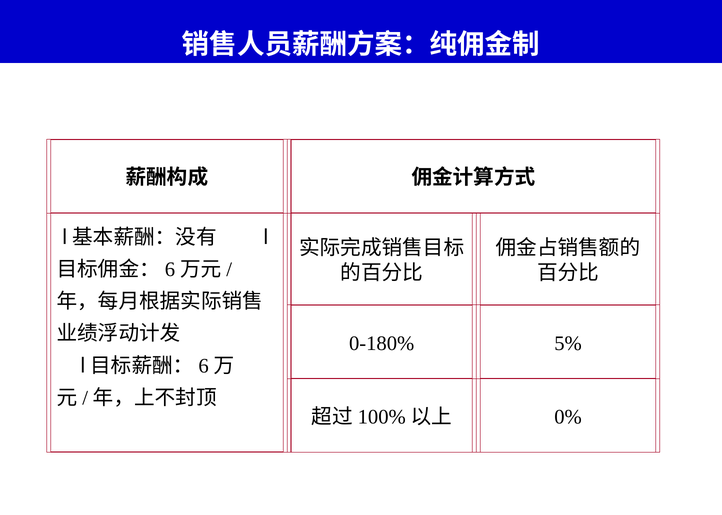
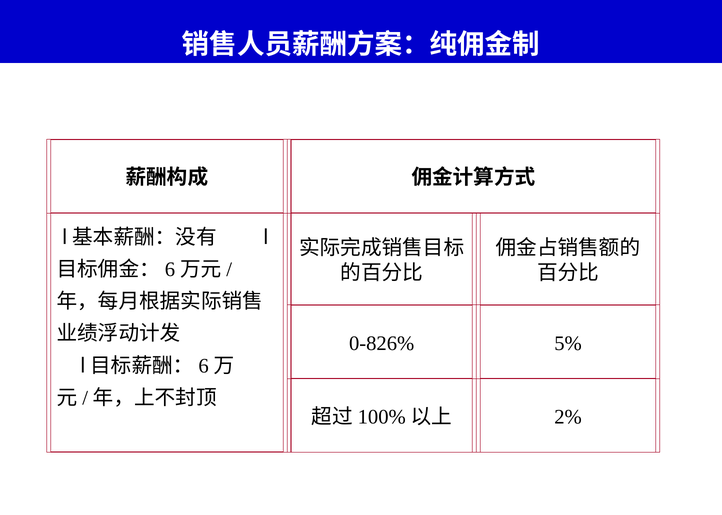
0-180%: 0-180% -> 0-826%
0%: 0% -> 2%
